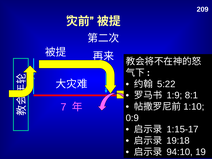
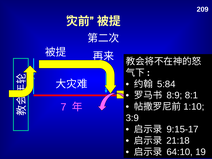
5:22: 5:22 -> 5:84
1:9: 1:9 -> 8:9
0:9: 0:9 -> 3:9
1:15-17: 1:15-17 -> 9:15-17
19:18: 19:18 -> 21:18
94:10: 94:10 -> 64:10
